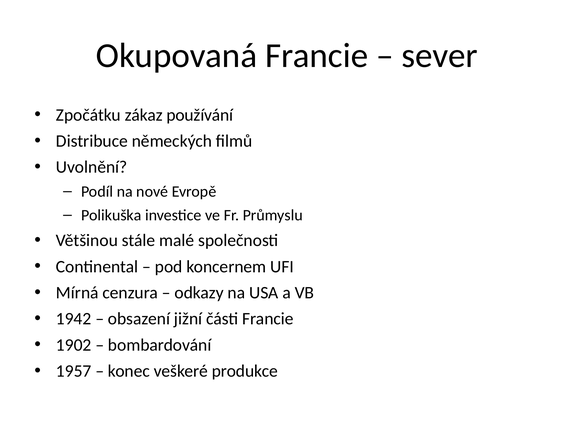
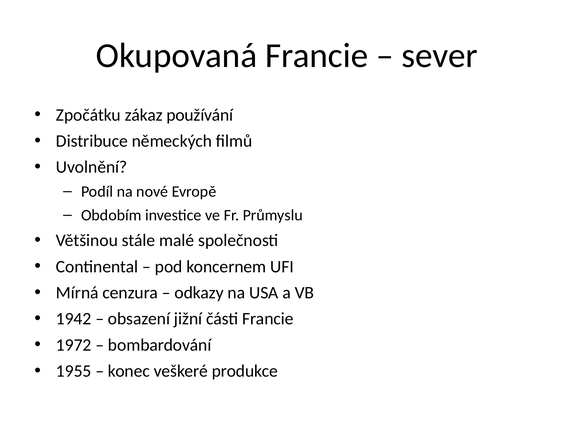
Polikuška: Polikuška -> Obdobím
1902: 1902 -> 1972
1957: 1957 -> 1955
